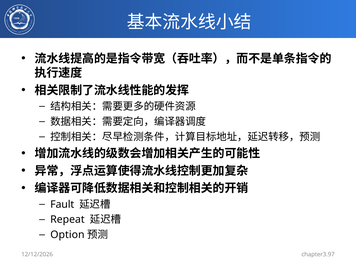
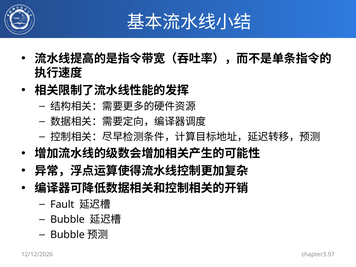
Repeat at (67, 220): Repeat -> Bubble
Option at (67, 235): Option -> Bubble
